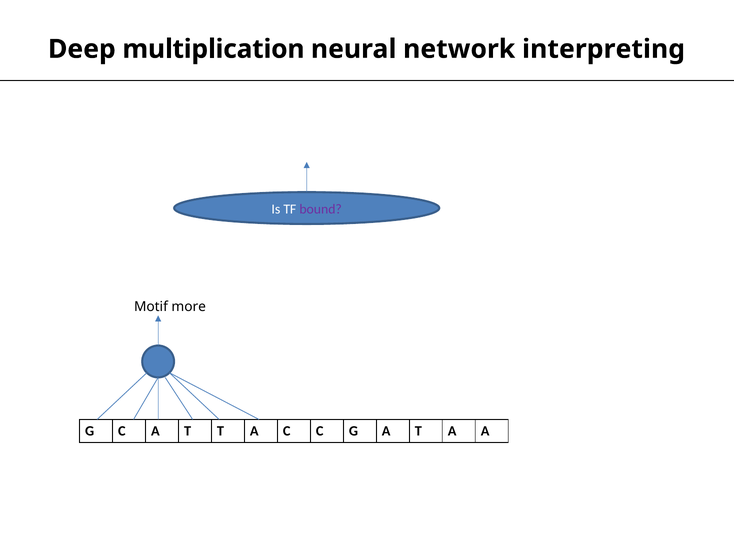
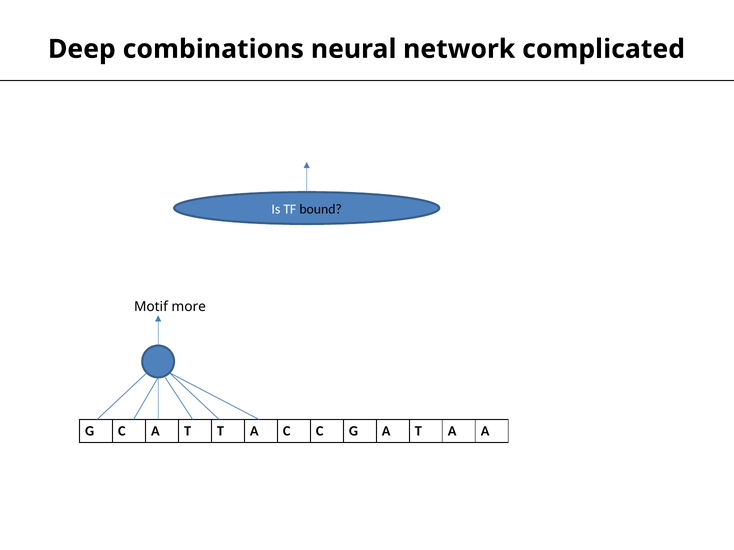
multiplication: multiplication -> combinations
interpreting: interpreting -> complicated
bound colour: purple -> black
